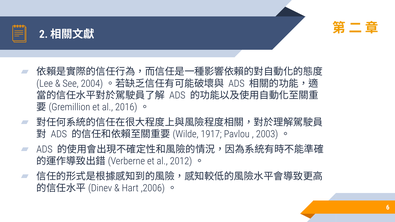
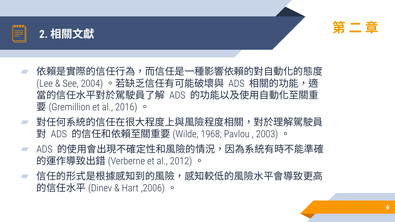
1917: 1917 -> 1968
